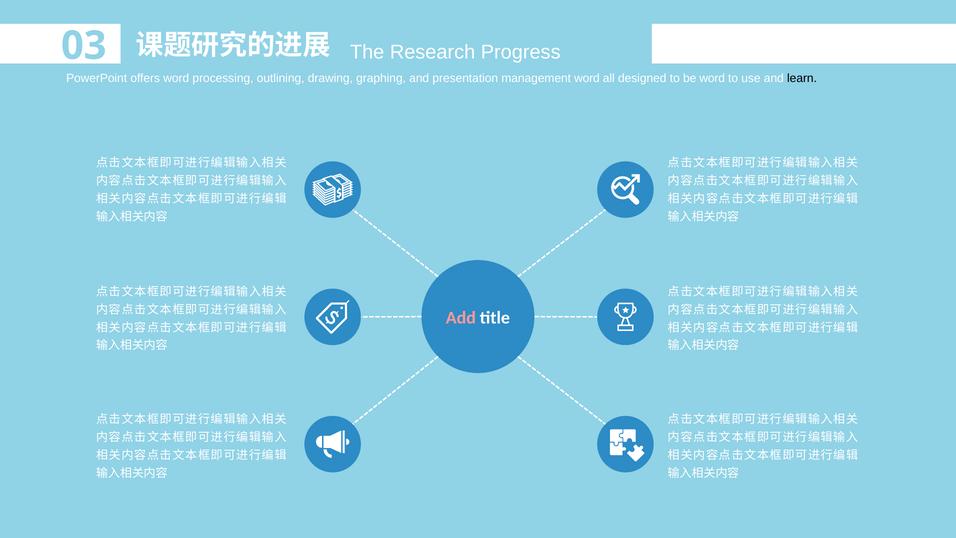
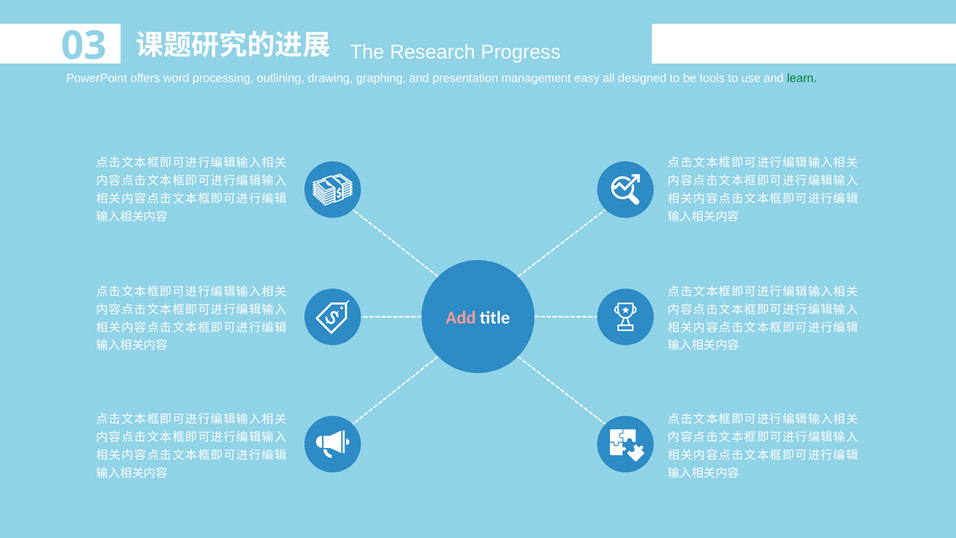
management word: word -> easy
be word: word -> tools
learn colour: black -> green
